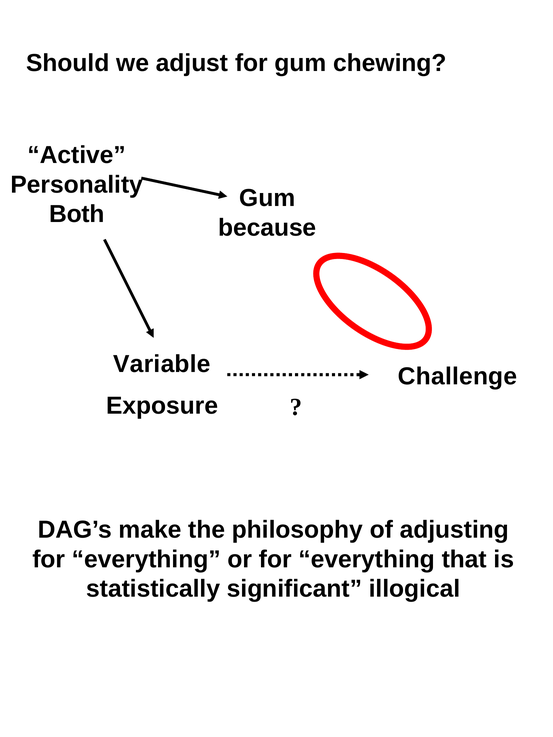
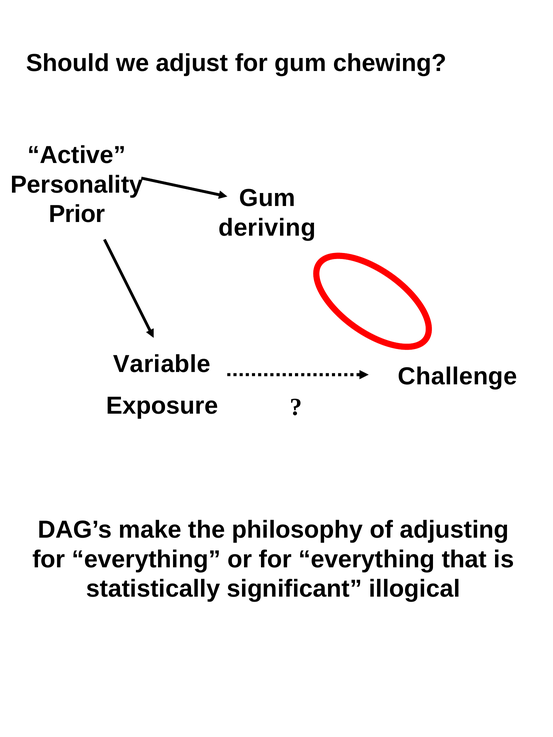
Both: Both -> Prior
because: because -> deriving
